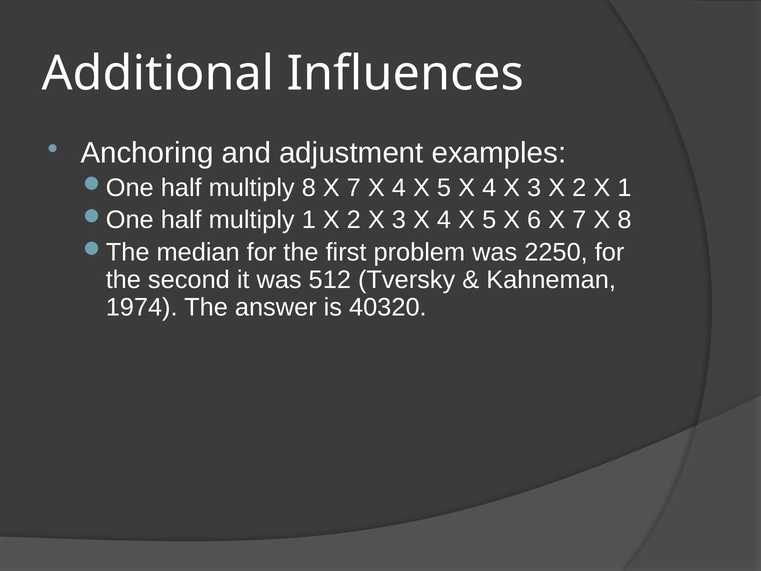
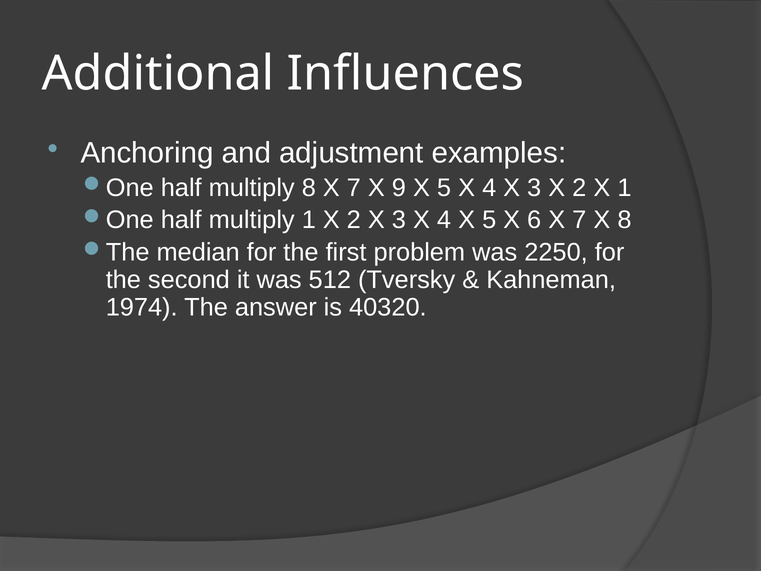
7 X 4: 4 -> 9
